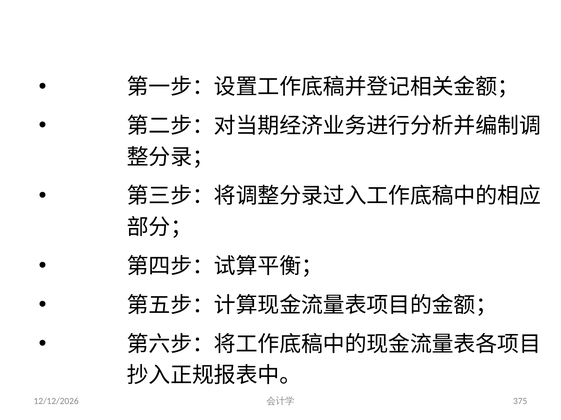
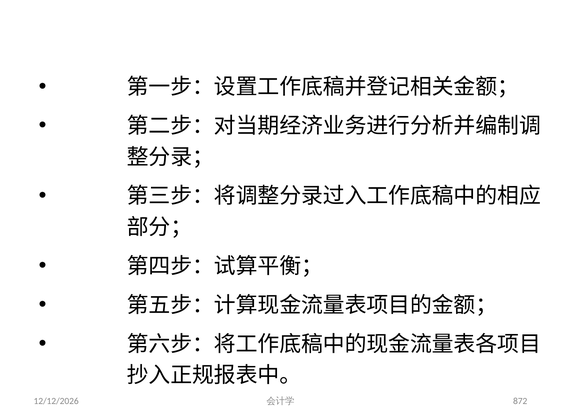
375: 375 -> 872
